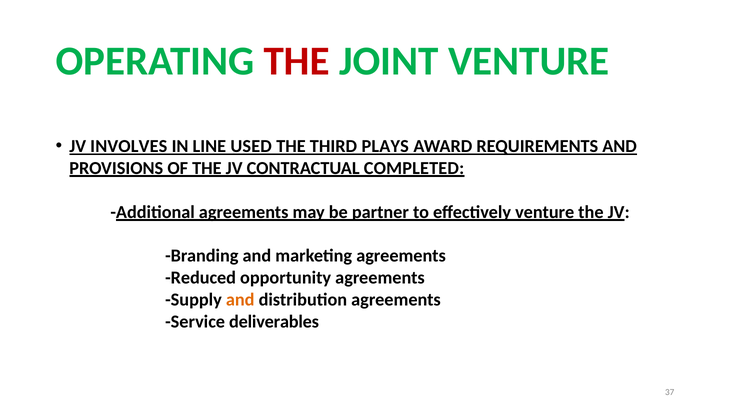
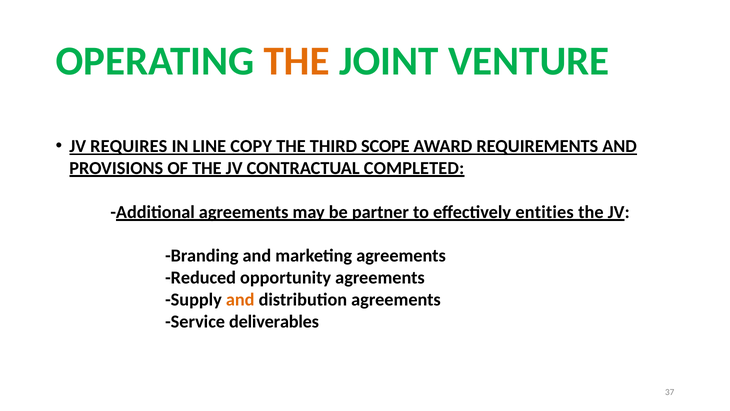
THE at (297, 61) colour: red -> orange
INVOLVES: INVOLVES -> REQUIRES
USED: USED -> COPY
PLAYS: PLAYS -> SCOPE
effectively venture: venture -> entities
